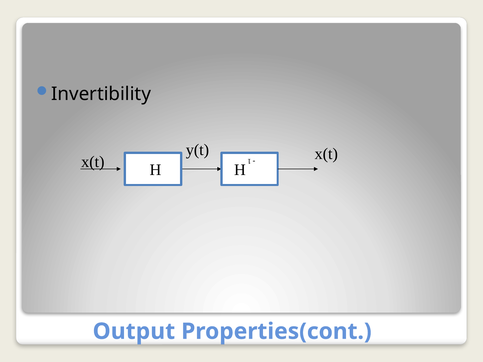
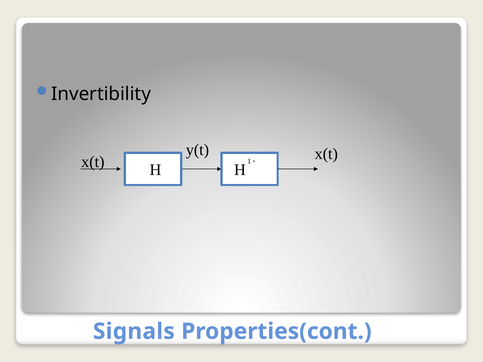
Output: Output -> Signals
